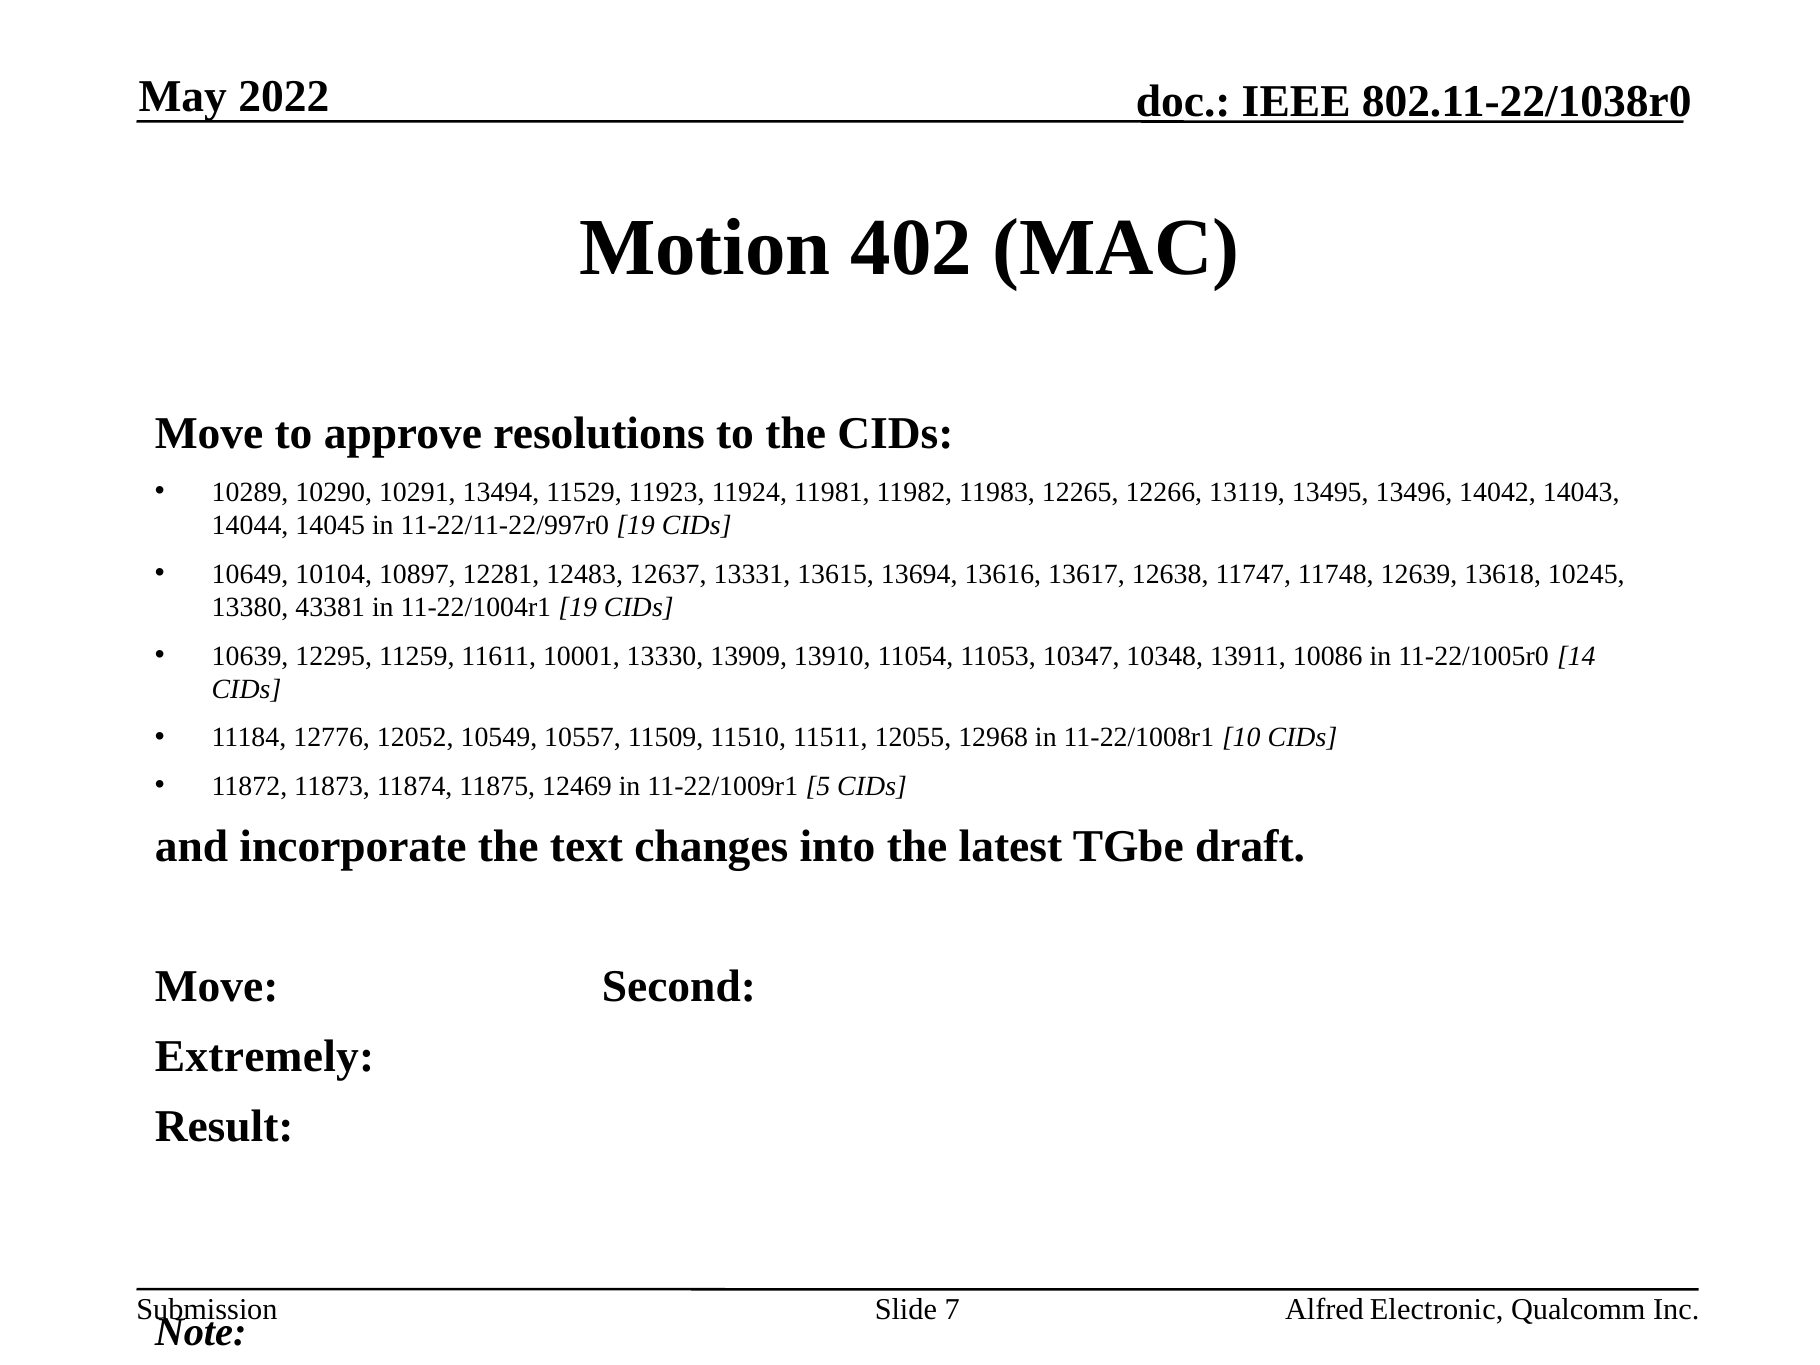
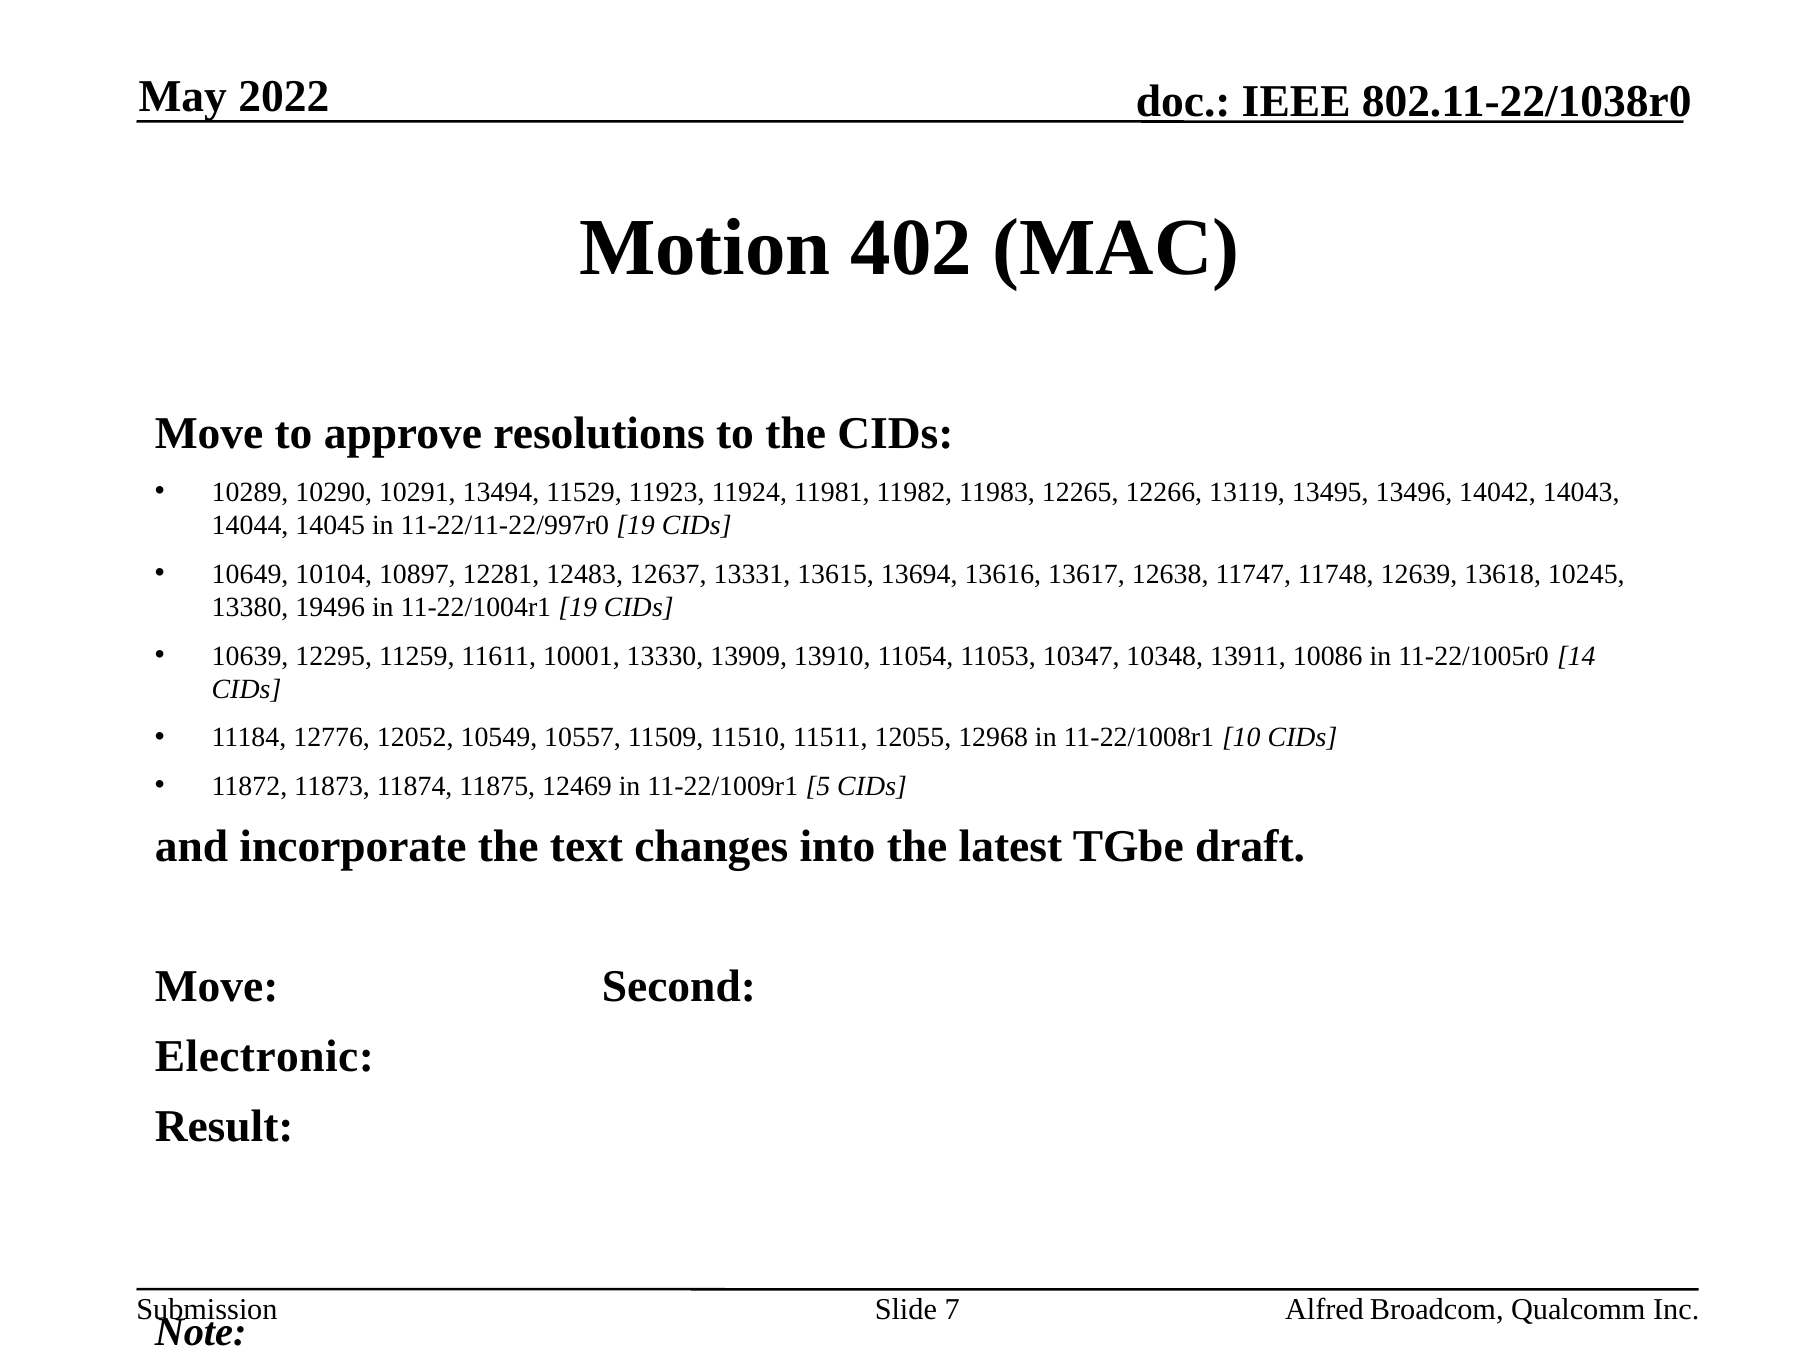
43381: 43381 -> 19496
Extremely: Extremely -> Electronic
Electronic: Electronic -> Broadcom
